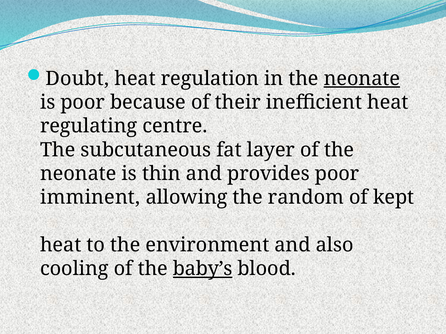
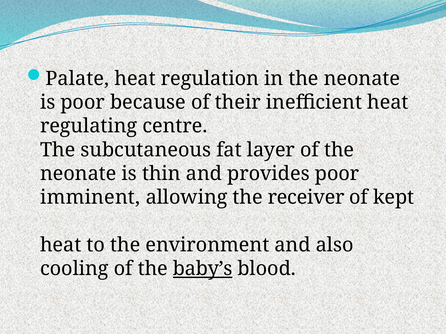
Doubt: Doubt -> Palate
neonate at (362, 79) underline: present -> none
random: random -> receiver
